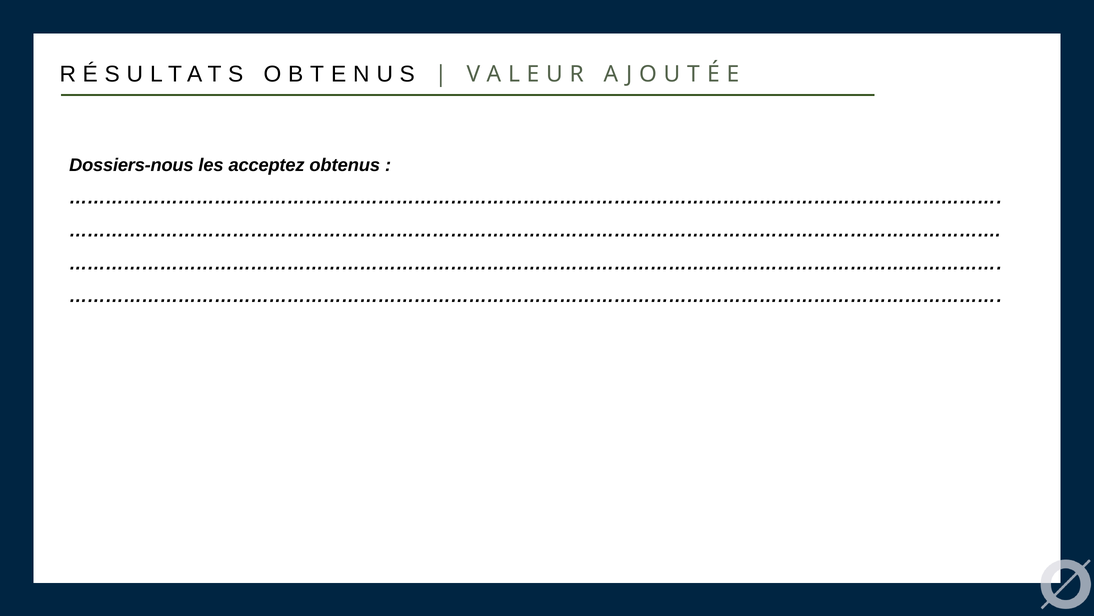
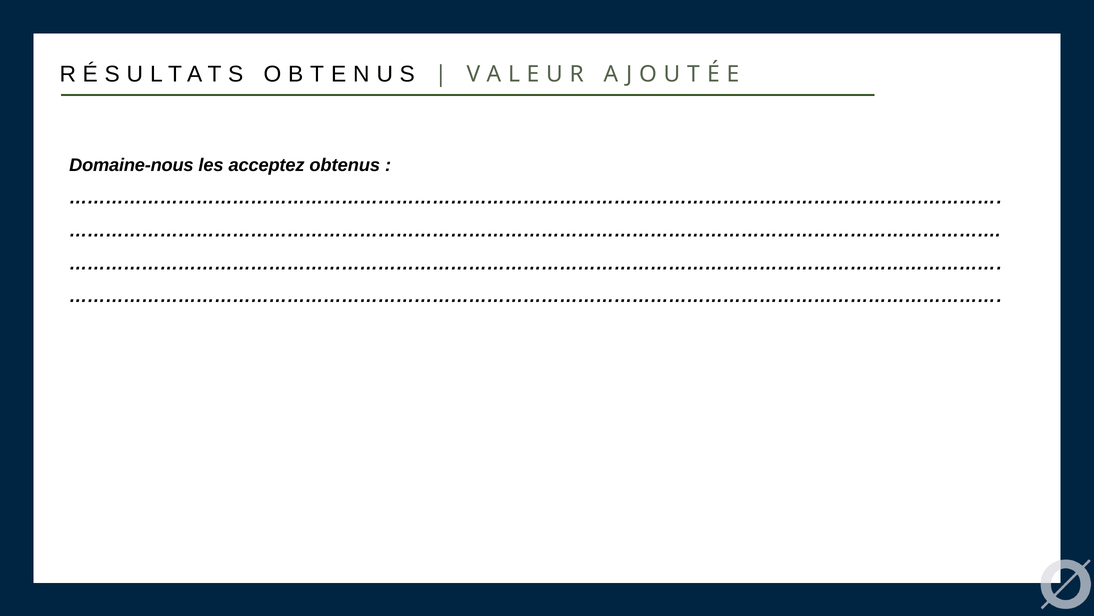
Dossiers-nous: Dossiers-nous -> Domaine-nous
